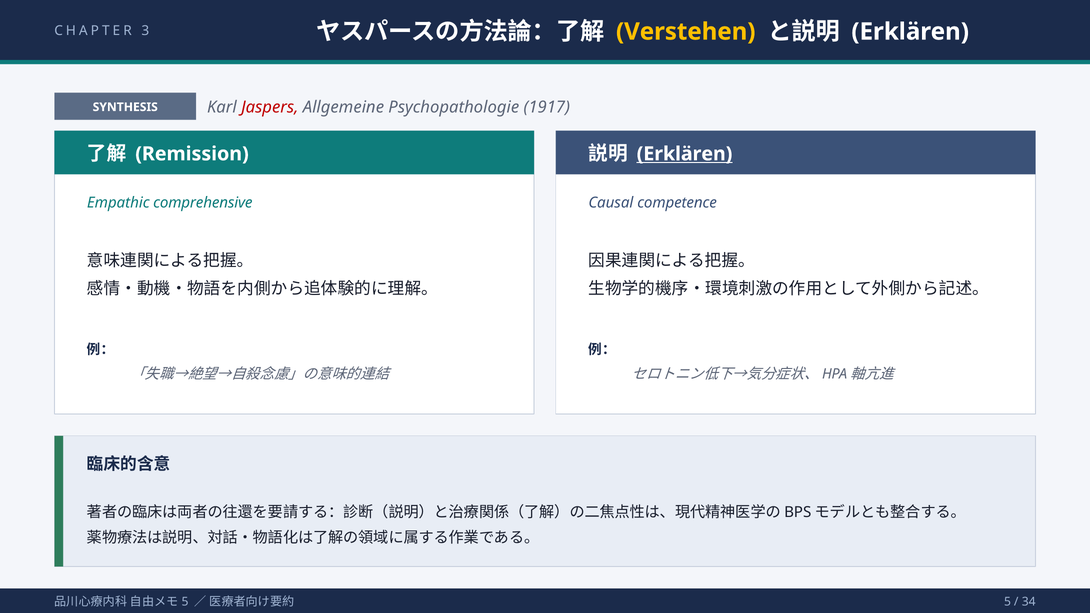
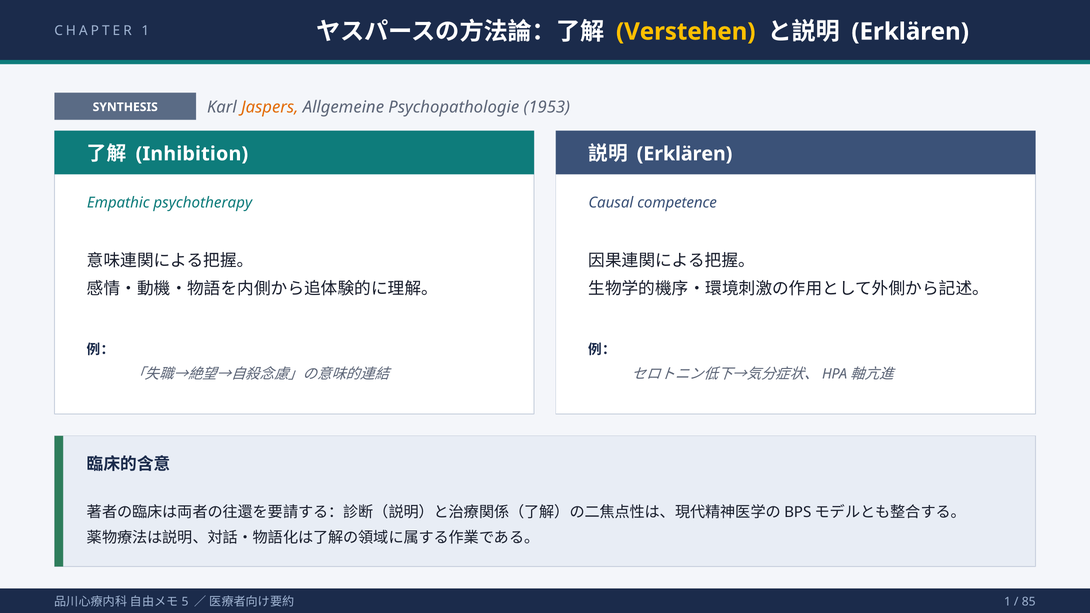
CHAPTER 3: 3 -> 1
Jaspers colour: red -> orange
1917: 1917 -> 1953
Remission: Remission -> Inhibition
Erklären at (685, 154) underline: present -> none
comprehensive: comprehensive -> psychotherapy
5 at (1007, 602): 5 -> 1
34: 34 -> 85
